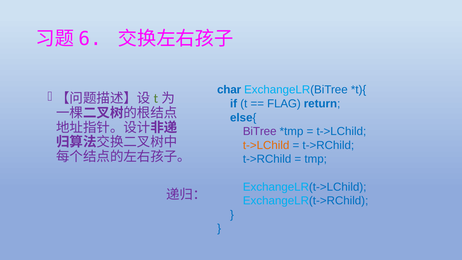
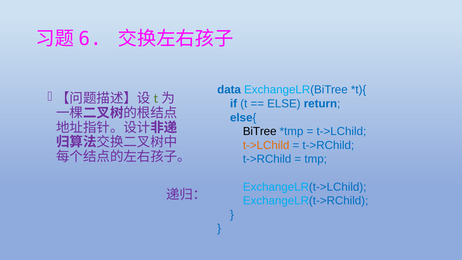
char: char -> data
FLAG: FLAG -> ELSE
BiTree colour: purple -> black
